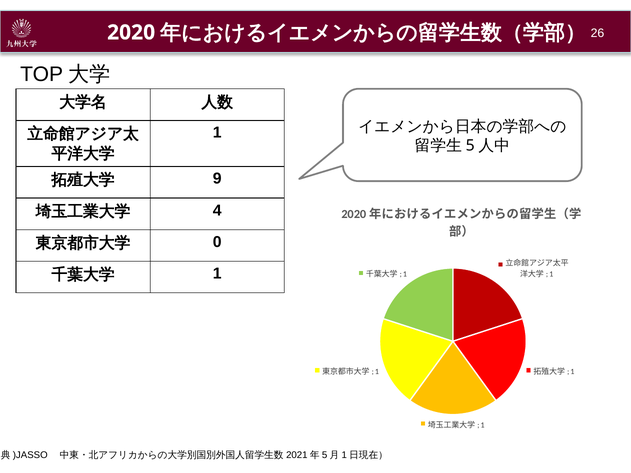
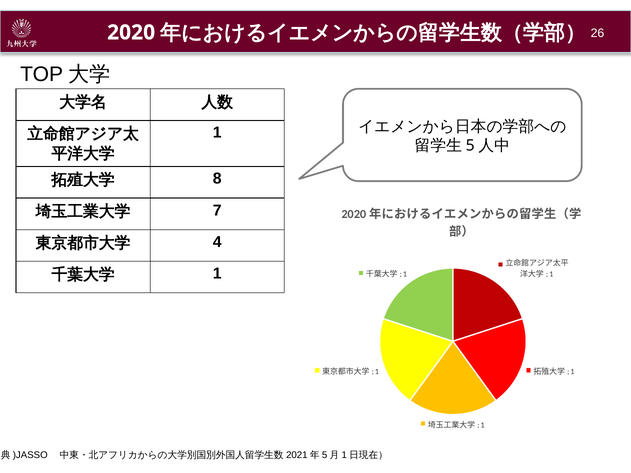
9: 9 -> 8
4: 4 -> 7
0: 0 -> 4
